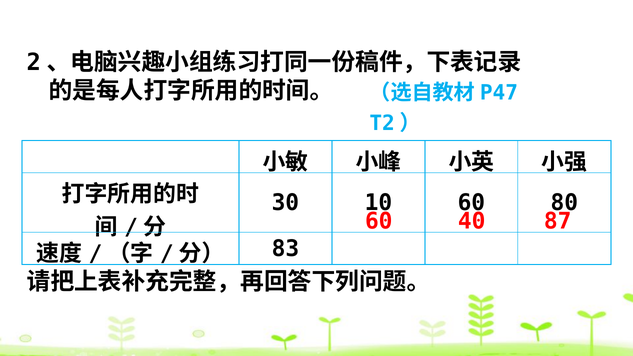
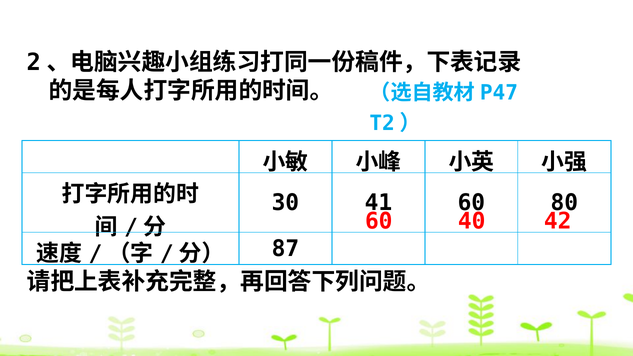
10: 10 -> 41
87: 87 -> 42
83: 83 -> 87
